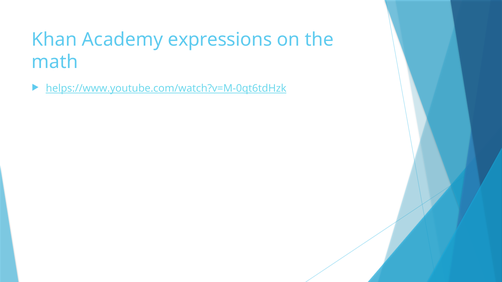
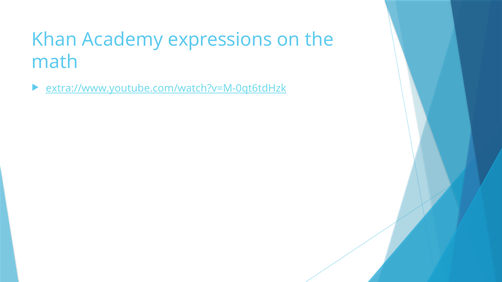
helps://www.youtube.com/watch?v=M-0qt6tdHzk: helps://www.youtube.com/watch?v=M-0qt6tdHzk -> extra://www.youtube.com/watch?v=M-0qt6tdHzk
